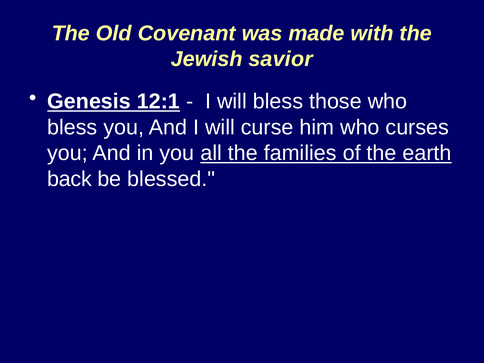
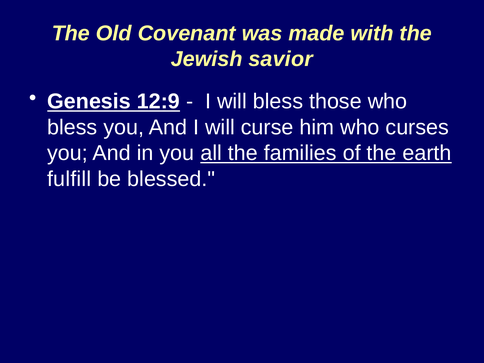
12:1: 12:1 -> 12:9
back: back -> fulfill
